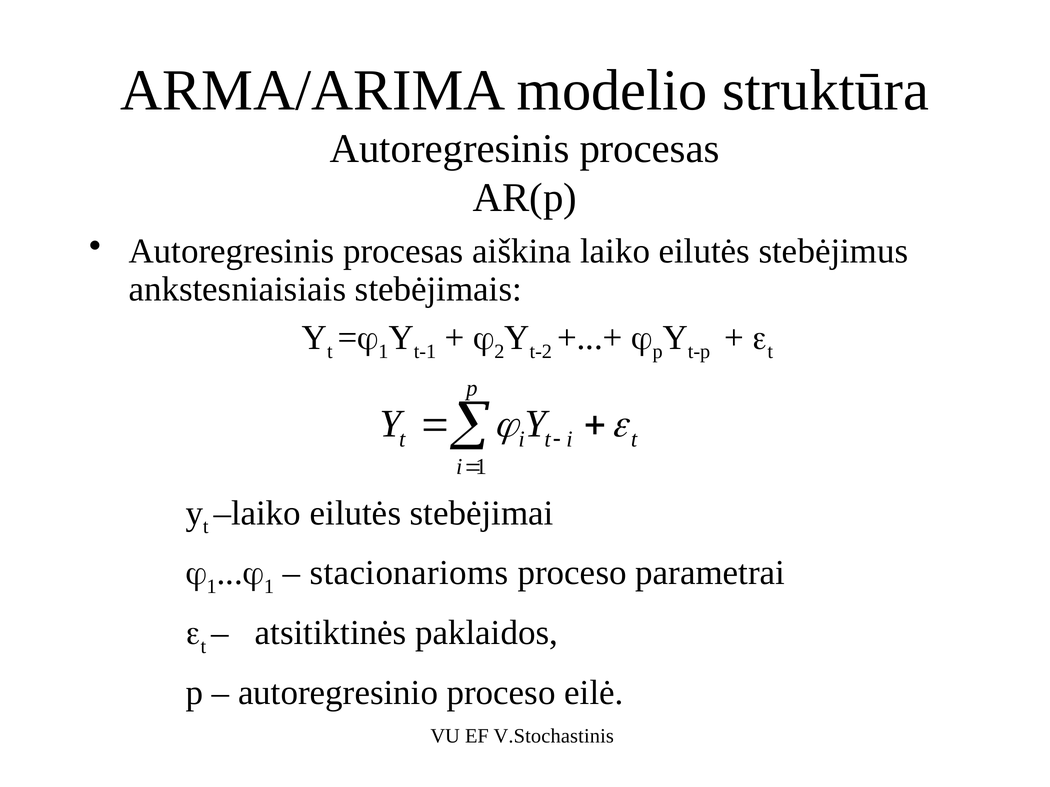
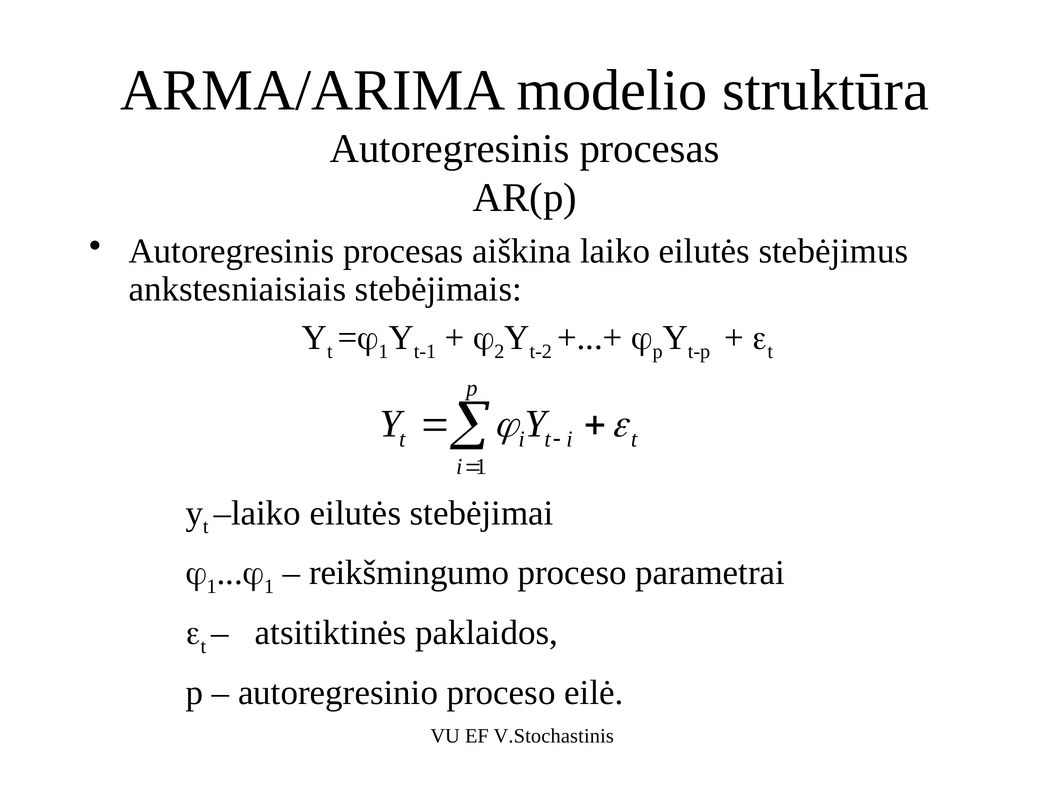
stacionarioms: stacionarioms -> reikšmingumo
